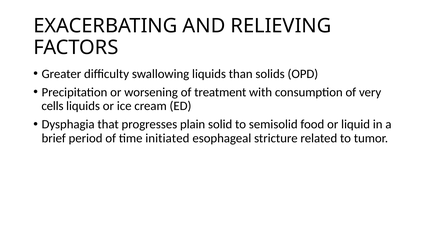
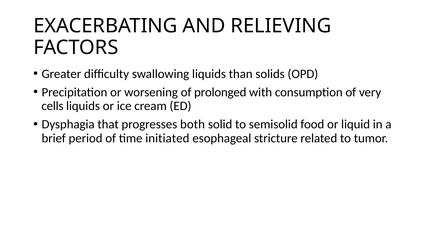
treatment: treatment -> prolonged
plain: plain -> both
